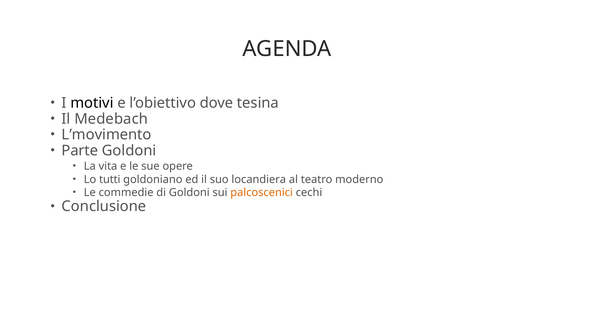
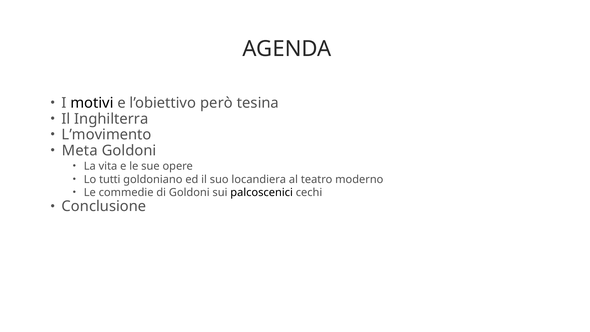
dove: dove -> però
Medebach: Medebach -> Inghilterra
Parte: Parte -> Meta
palcoscenici colour: orange -> black
